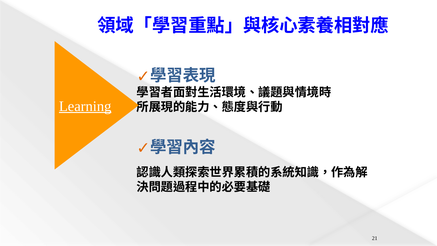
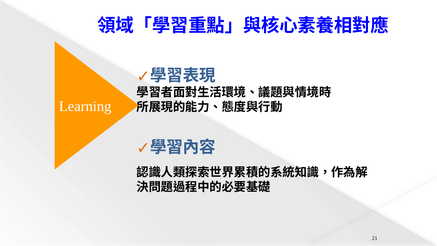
Learning underline: present -> none
